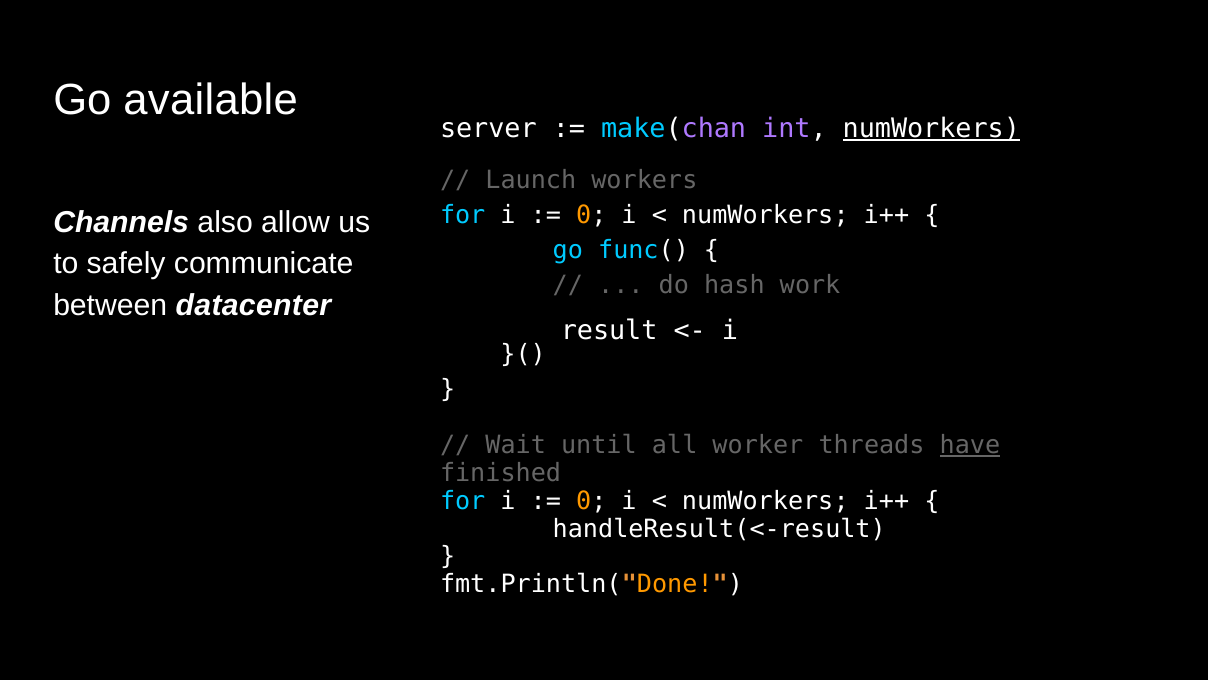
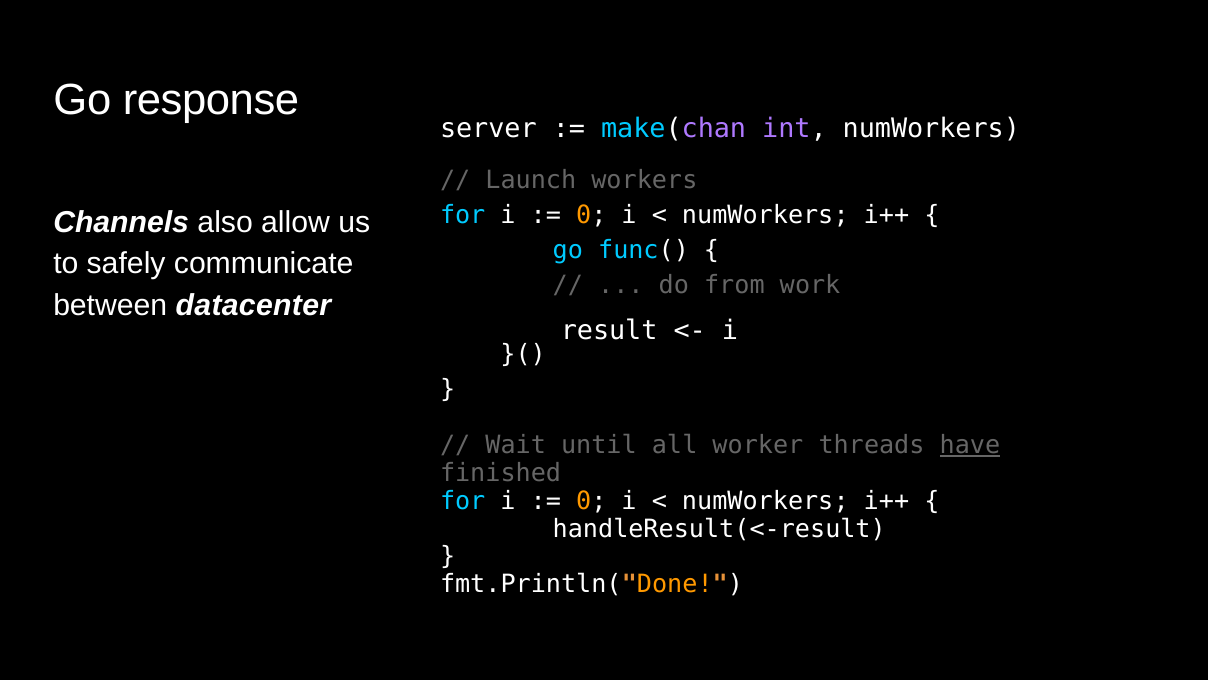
available: available -> response
numWorkers at (931, 129) underline: present -> none
hash: hash -> from
